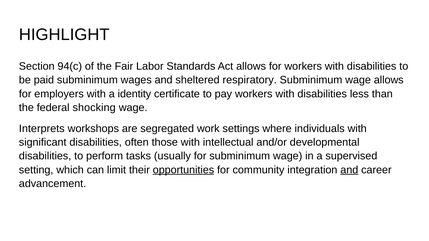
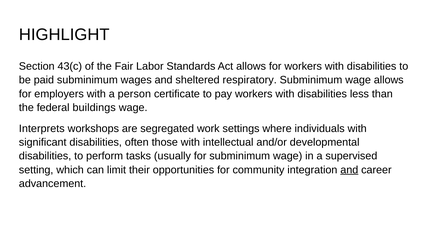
94(c: 94(c -> 43(c
identity: identity -> person
shocking: shocking -> buildings
opportunities underline: present -> none
